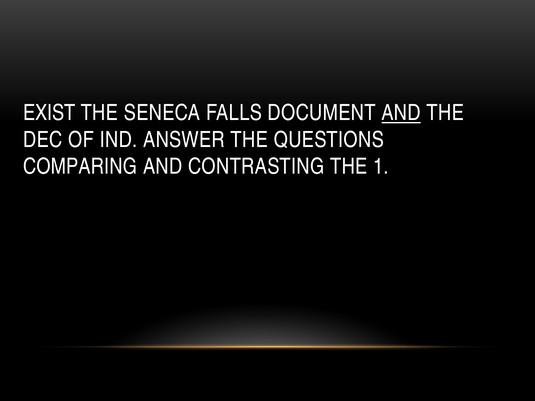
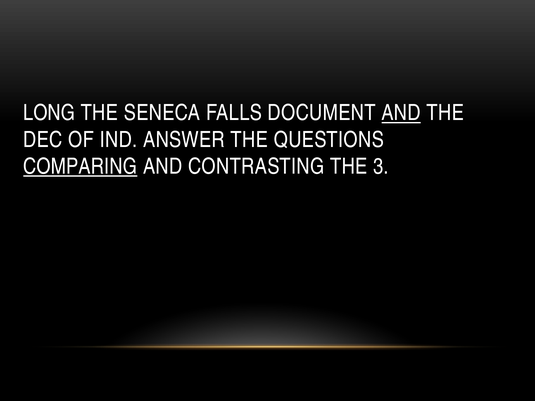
EXIST: EXIST -> LONG
COMPARING underline: none -> present
1: 1 -> 3
